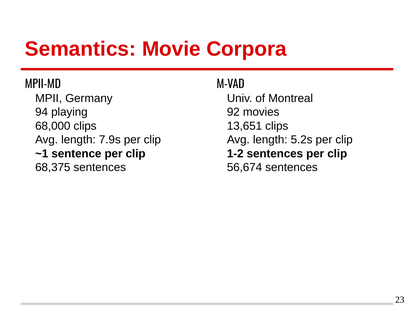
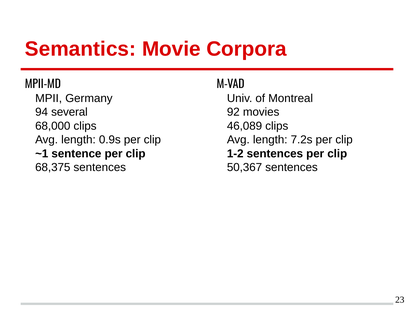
playing: playing -> several
13,651: 13,651 -> 46,089
7.9s: 7.9s -> 0.9s
5.2s: 5.2s -> 7.2s
56,674: 56,674 -> 50,367
